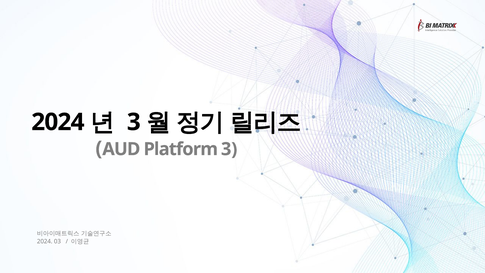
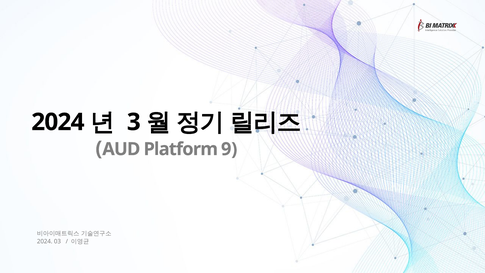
Platform 3: 3 -> 9
